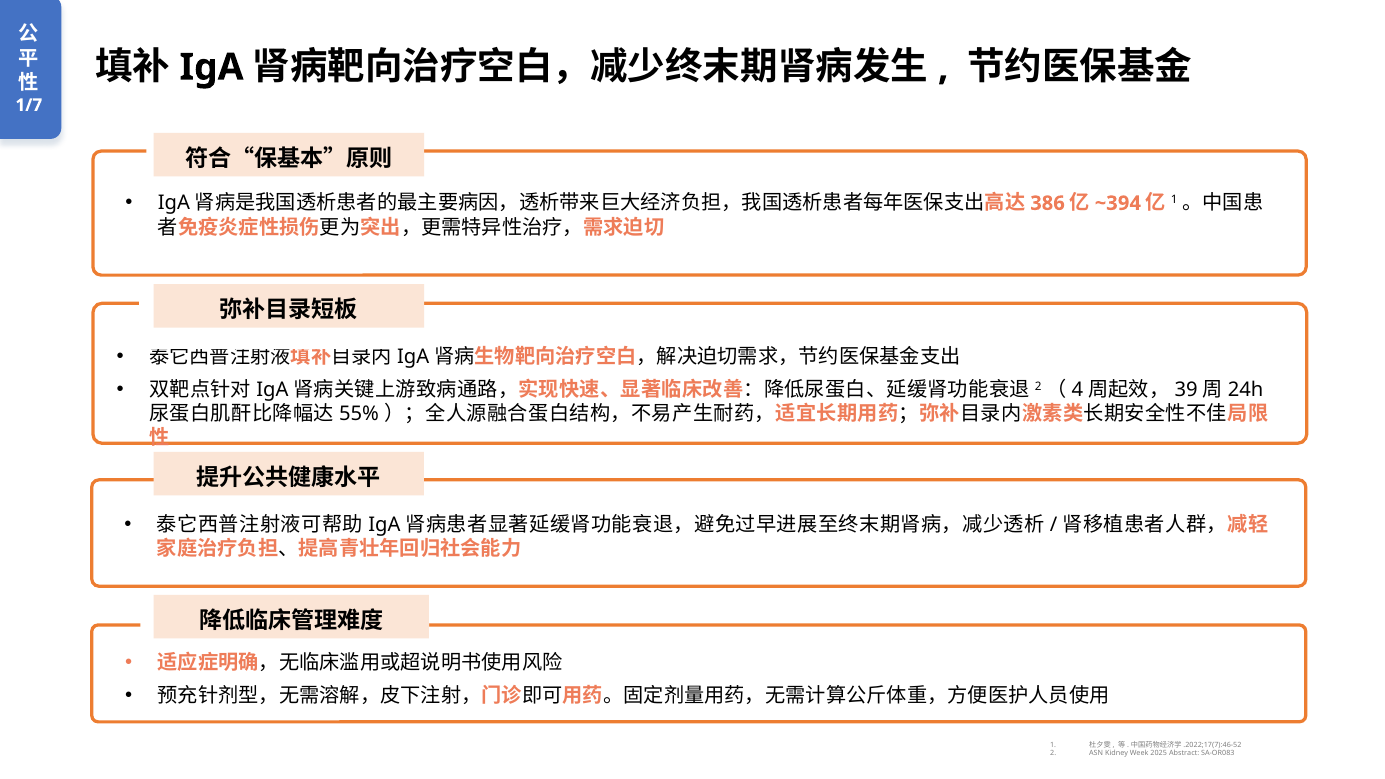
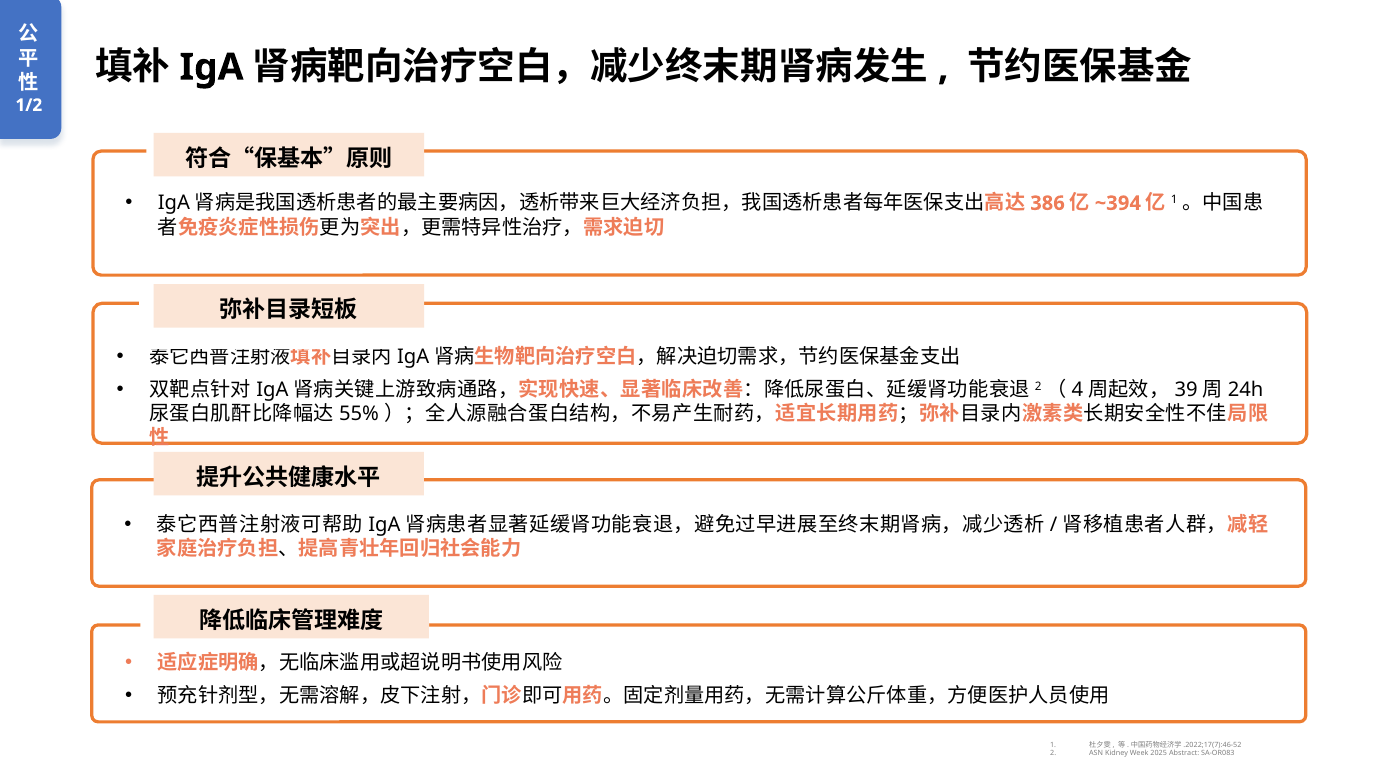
1/7: 1/7 -> 1/2
